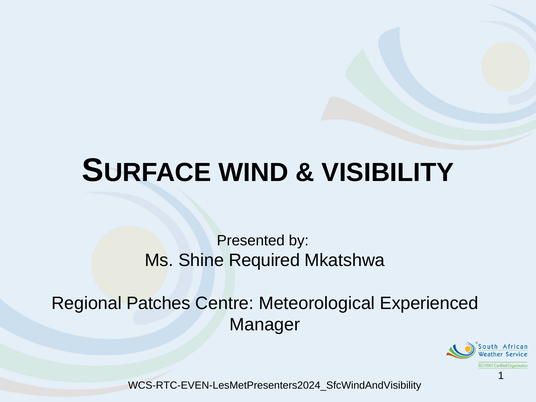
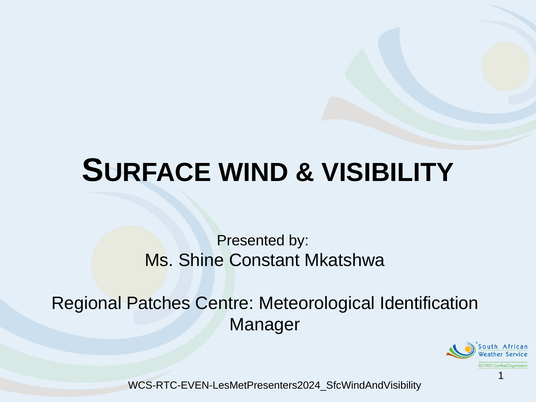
Required: Required -> Constant
Experienced: Experienced -> Identification
